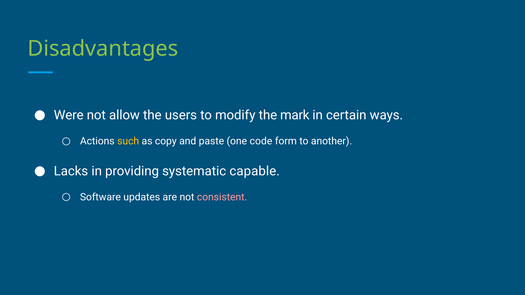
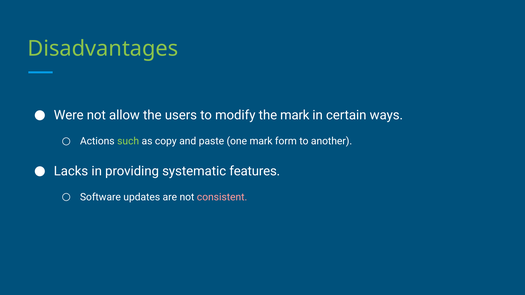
such colour: yellow -> light green
one code: code -> mark
capable: capable -> features
